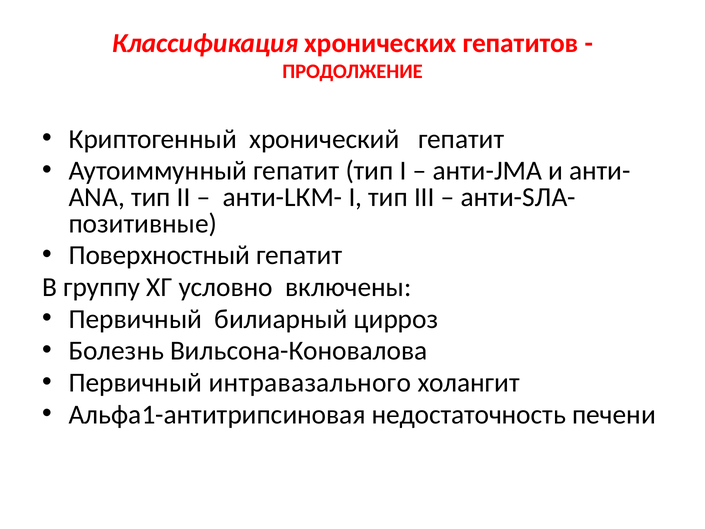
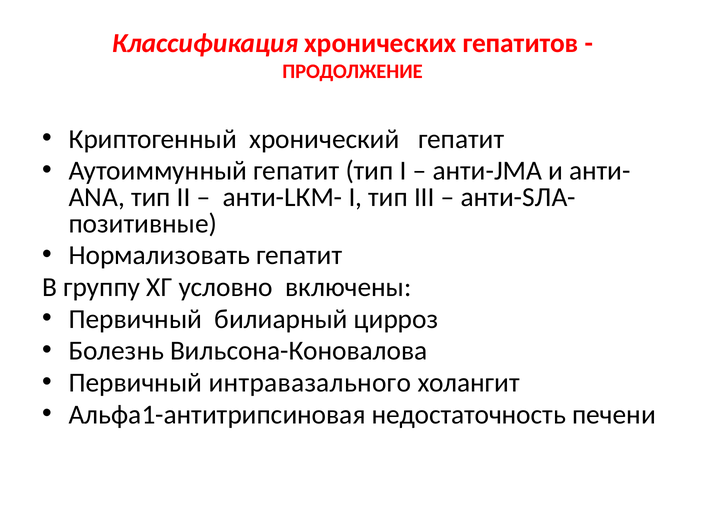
Поверхностный: Поверхностный -> Нормализовать
